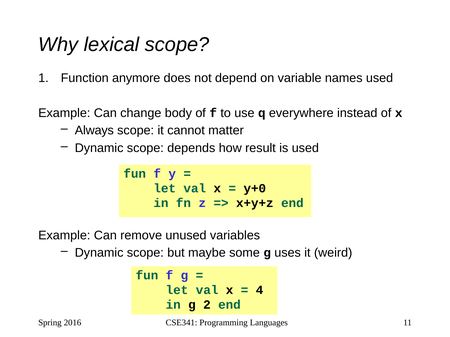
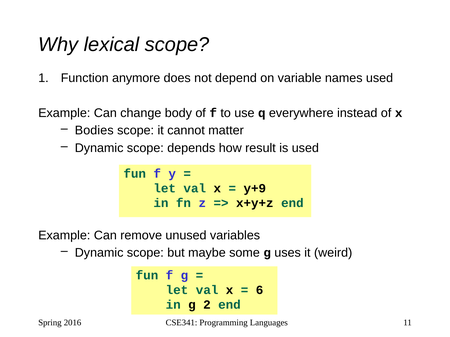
Always: Always -> Bodies
y+0: y+0 -> y+9
4: 4 -> 6
